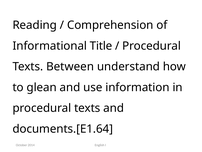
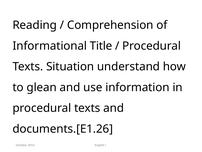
Between: Between -> Situation
documents.[E1.64: documents.[E1.64 -> documents.[E1.26
